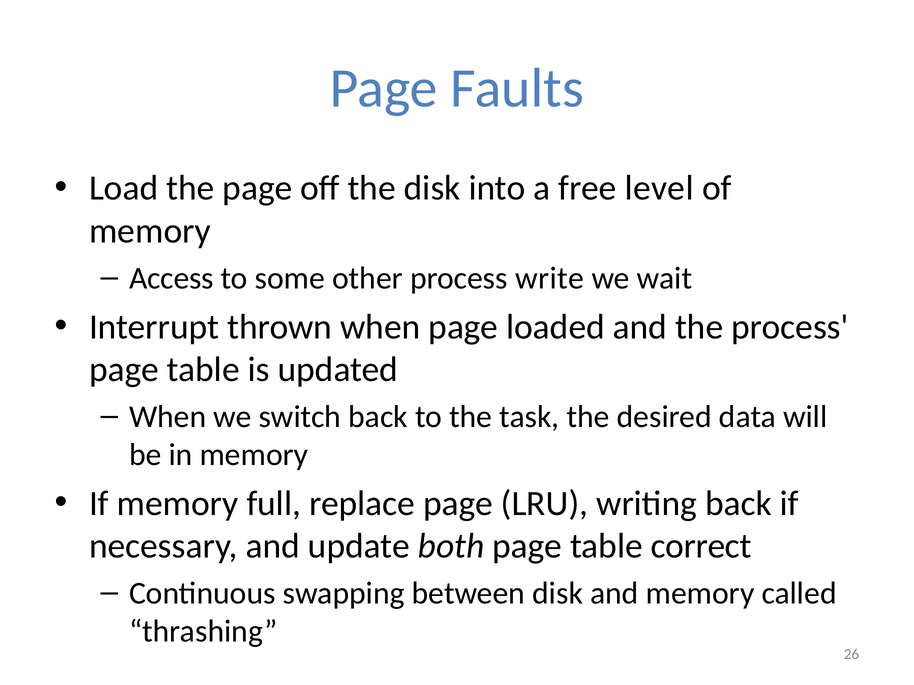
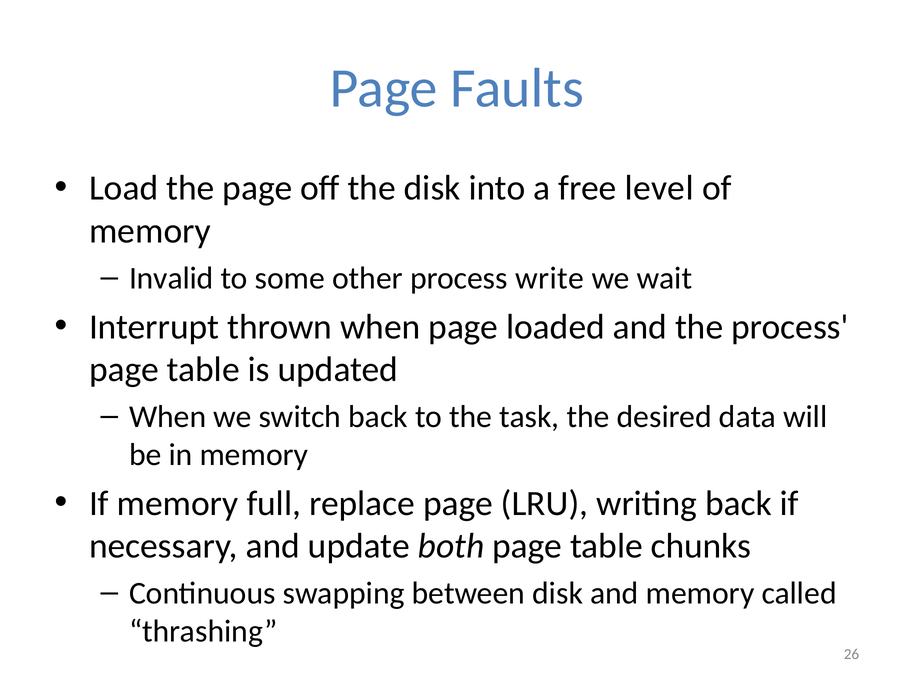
Access: Access -> Invalid
correct: correct -> chunks
